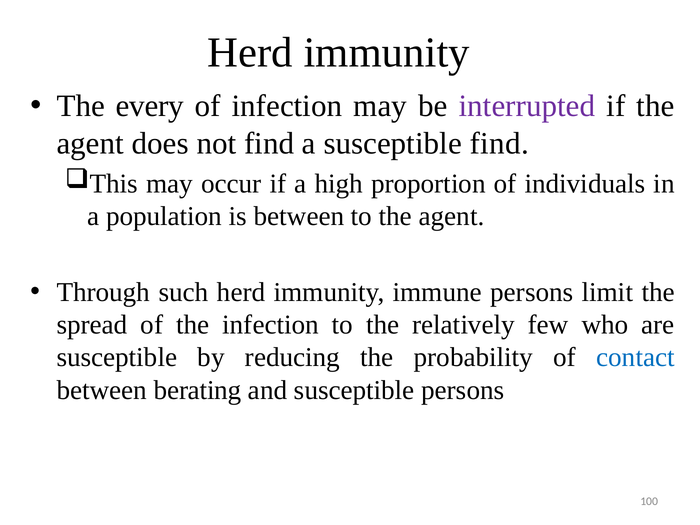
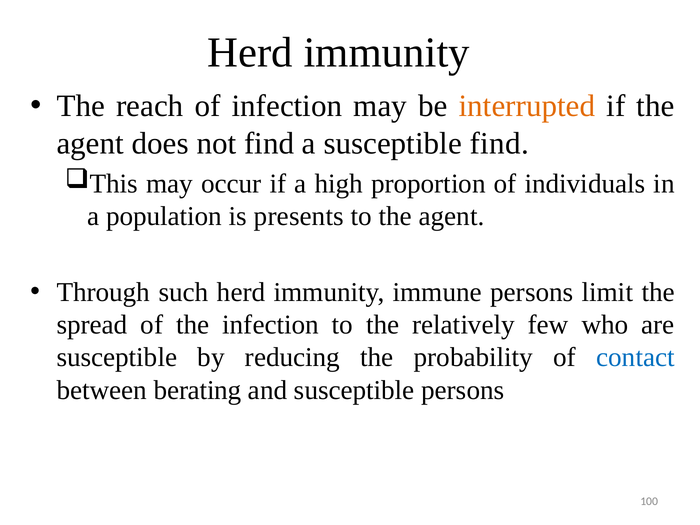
every: every -> reach
interrupted colour: purple -> orange
is between: between -> presents
